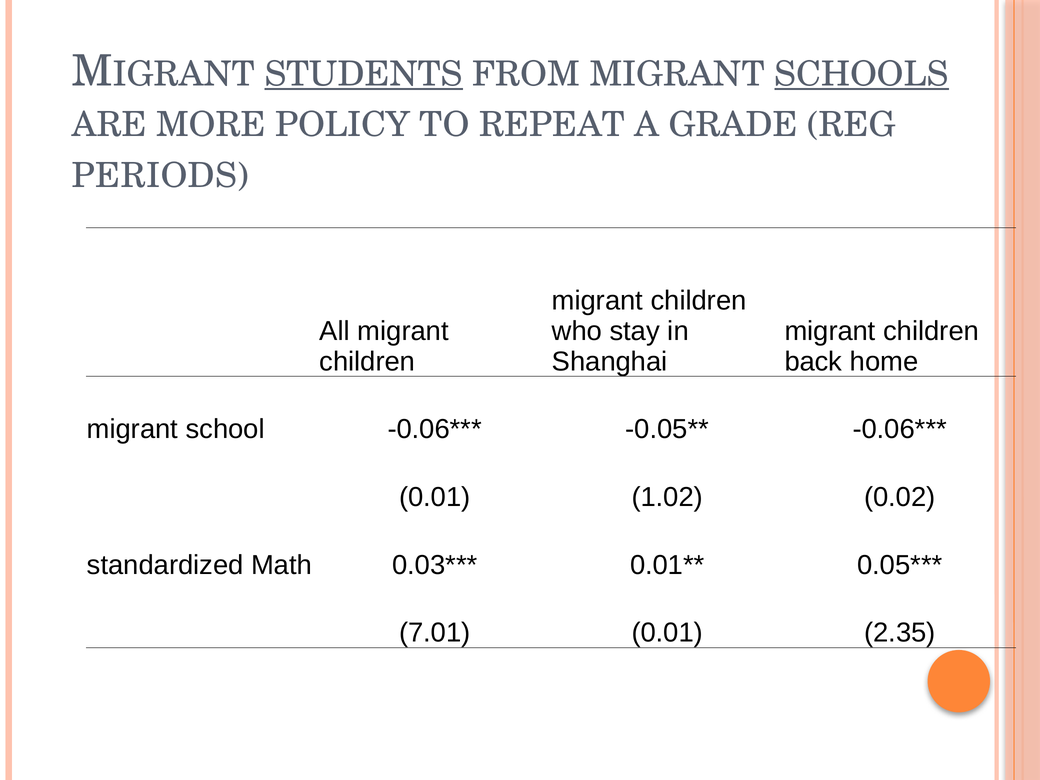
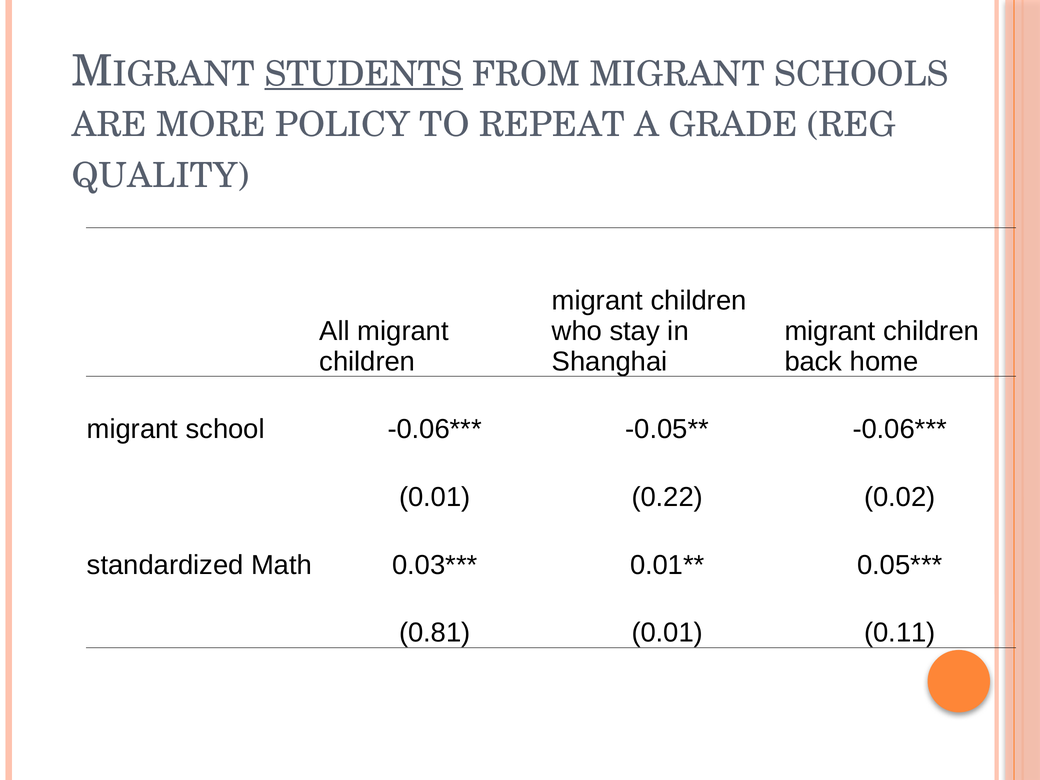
SCHOOLS underline: present -> none
PERIODS: PERIODS -> QUALITY
1.02: 1.02 -> 0.22
7.01: 7.01 -> 0.81
2.35: 2.35 -> 0.11
